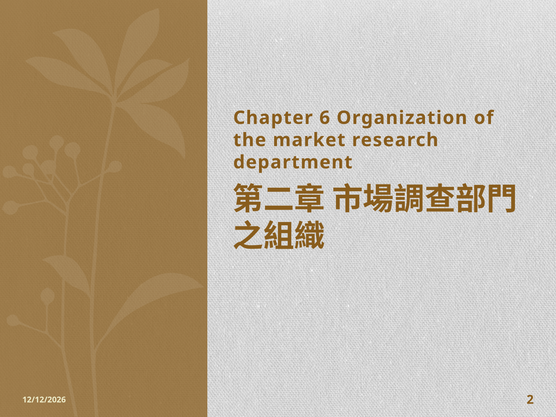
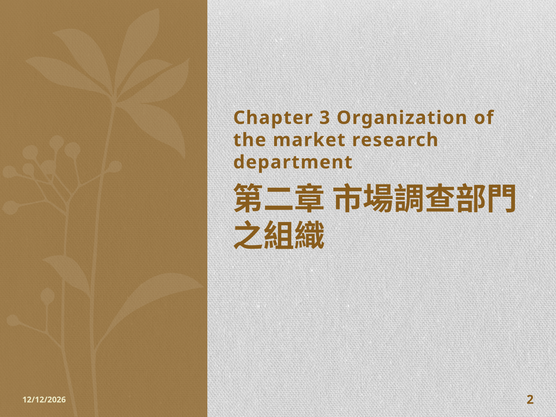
6: 6 -> 3
